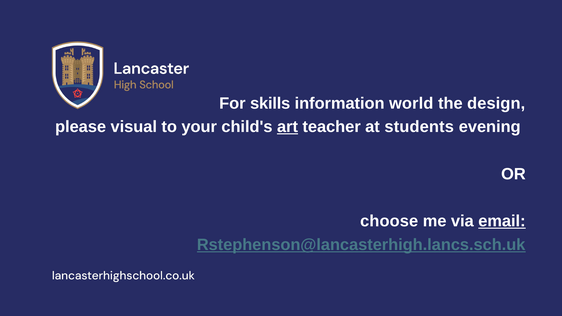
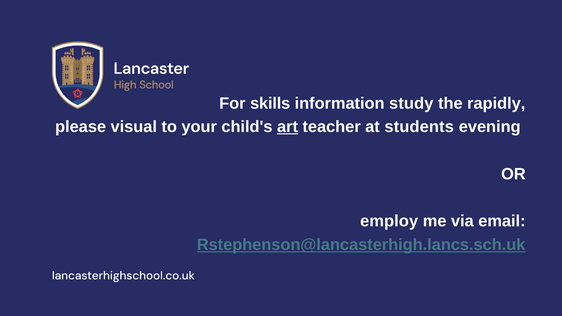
world: world -> study
design: design -> rapidly
choose: choose -> employ
email underline: present -> none
